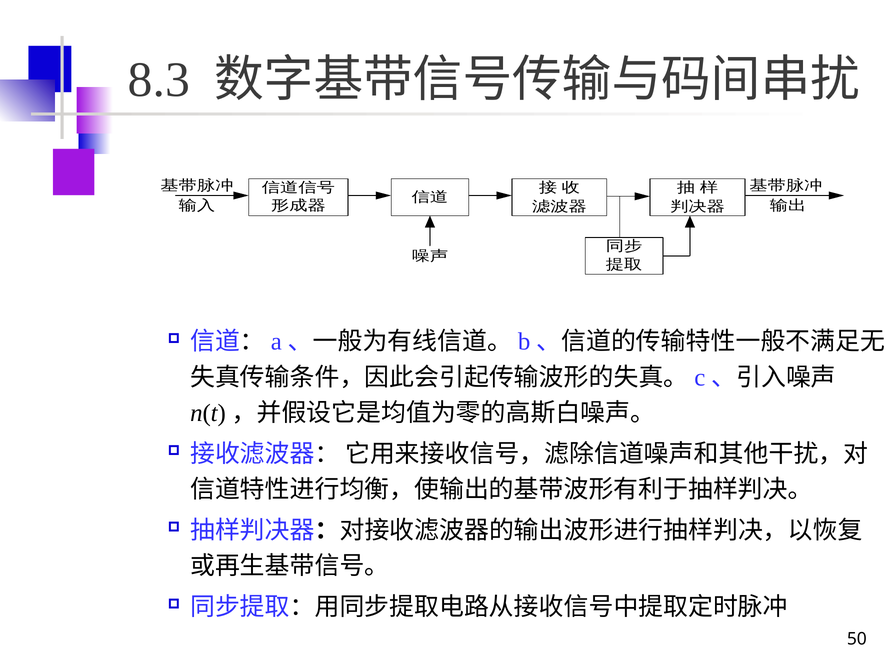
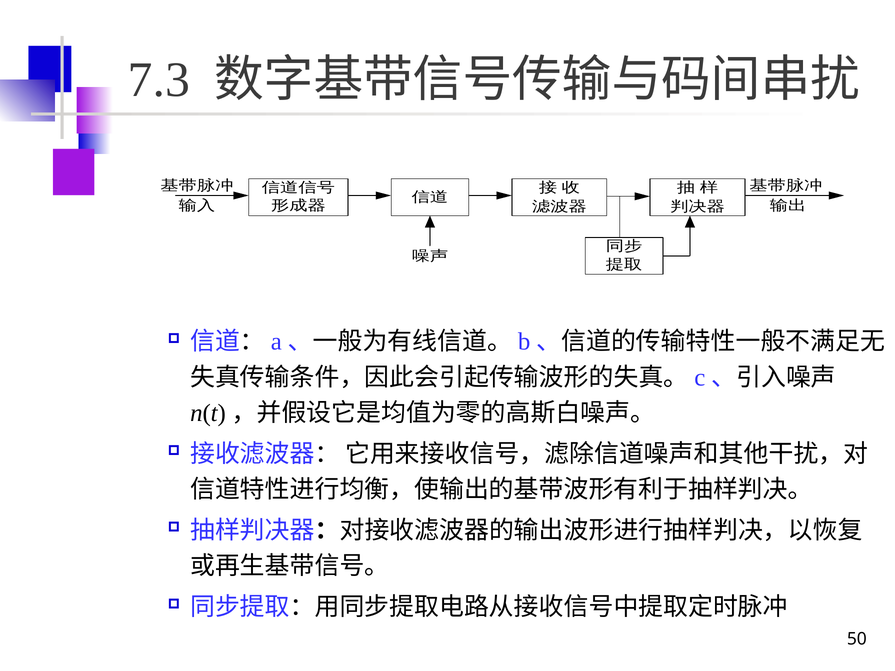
8.3: 8.3 -> 7.3
